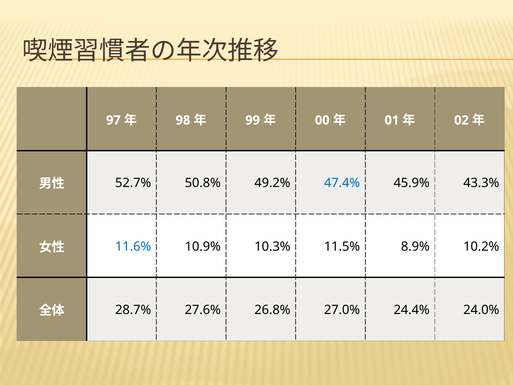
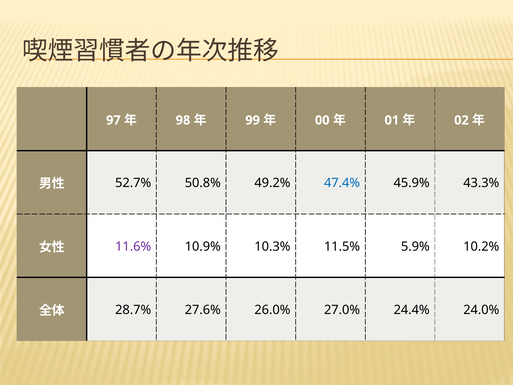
11.6% colour: blue -> purple
8.9%: 8.9% -> 5.9%
26.8%: 26.8% -> 26.0%
